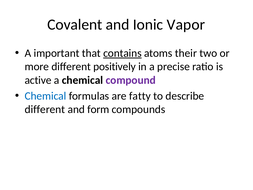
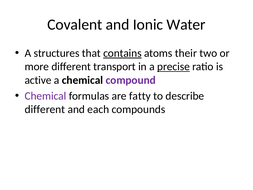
Vapor: Vapor -> Water
important: important -> structures
positively: positively -> transport
precise underline: none -> present
Chemical at (46, 96) colour: blue -> purple
form: form -> each
